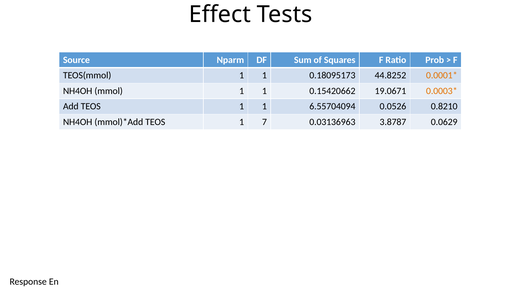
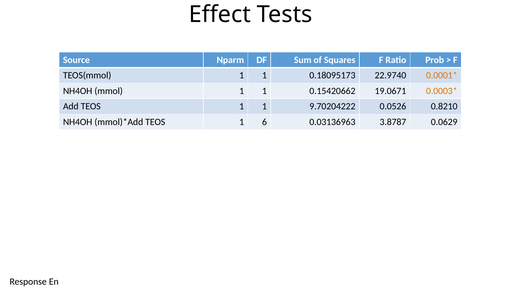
44.8252: 44.8252 -> 22.9740
6.55704094: 6.55704094 -> 9.70204222
7: 7 -> 6
